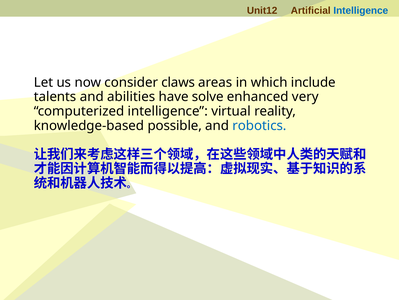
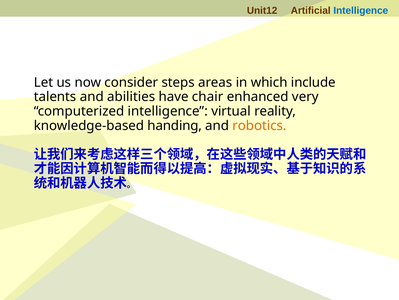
claws: claws -> steps
solve: solve -> chair
possible: possible -> handing
robotics colour: blue -> orange
